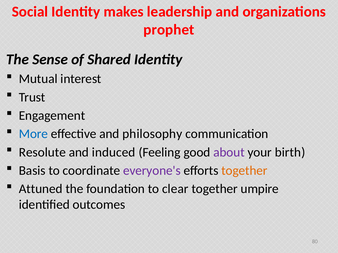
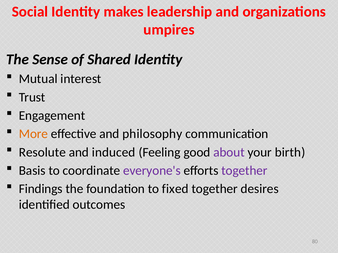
prophet: prophet -> umpires
More colour: blue -> orange
together at (244, 171) colour: orange -> purple
Attuned: Attuned -> Findings
clear: clear -> fixed
umpire: umpire -> desires
